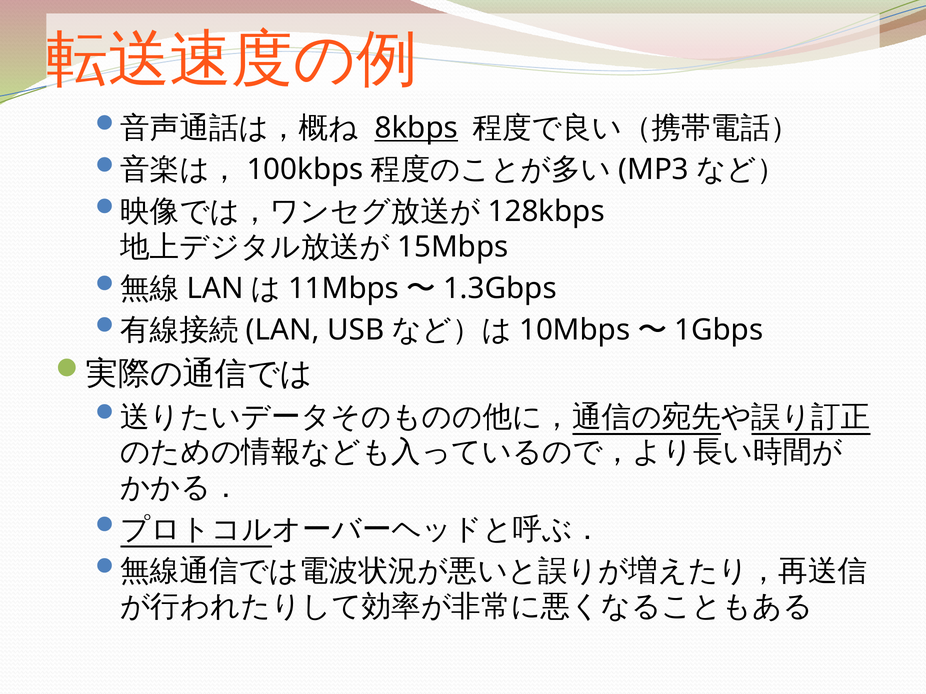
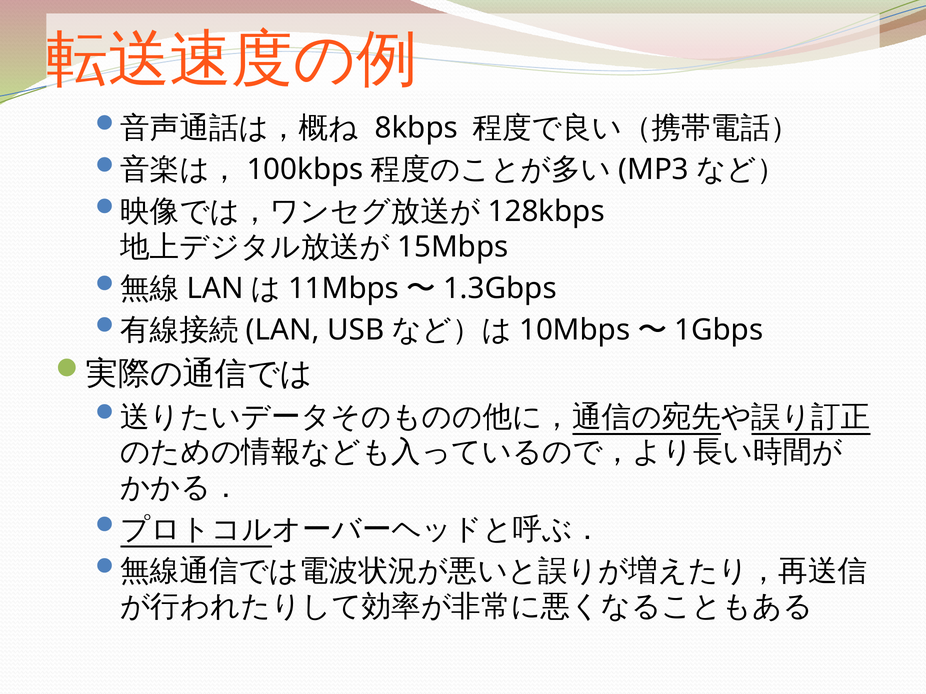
8kbps underline: present -> none
